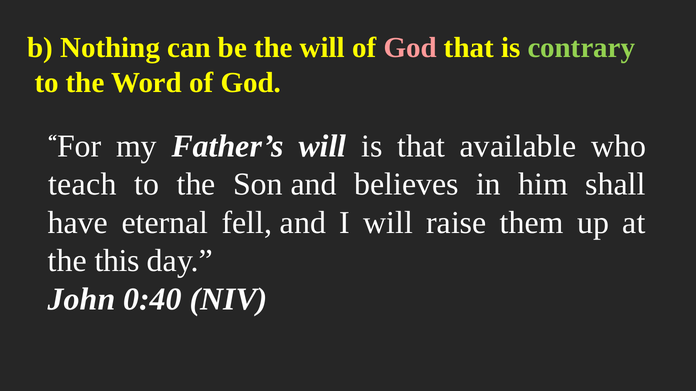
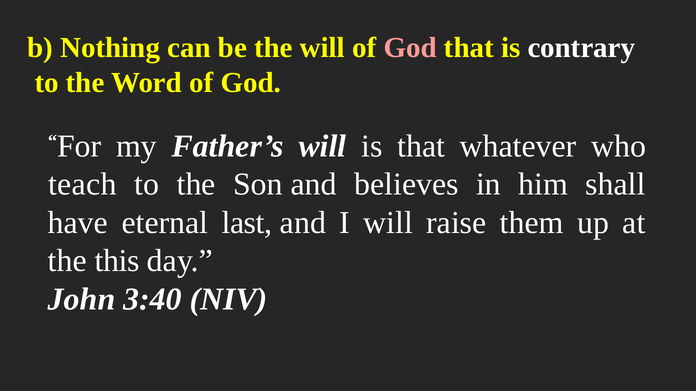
contrary colour: light green -> white
available: available -> whatever
fell: fell -> last
0:40: 0:40 -> 3:40
